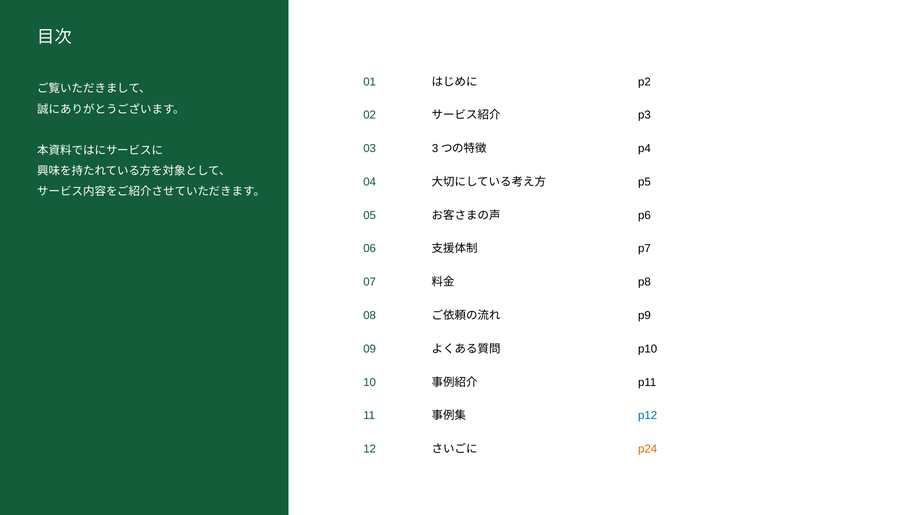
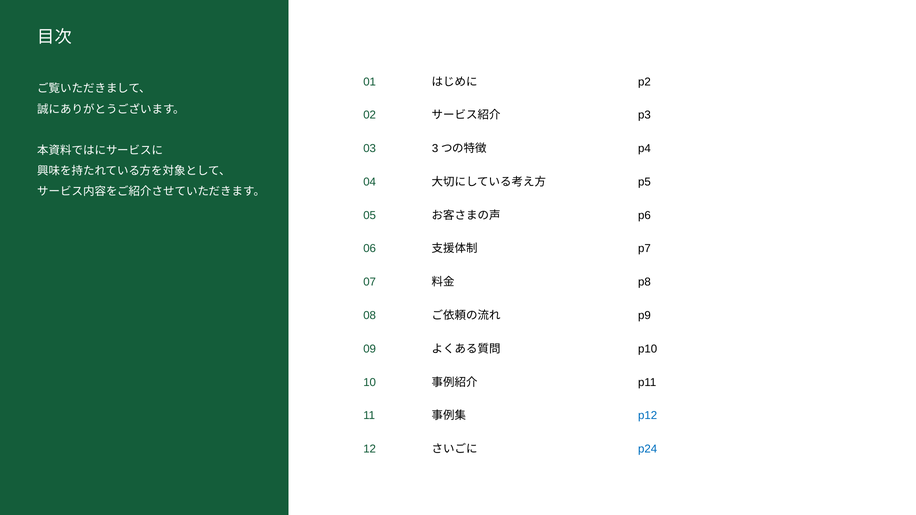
p24 colour: orange -> blue
